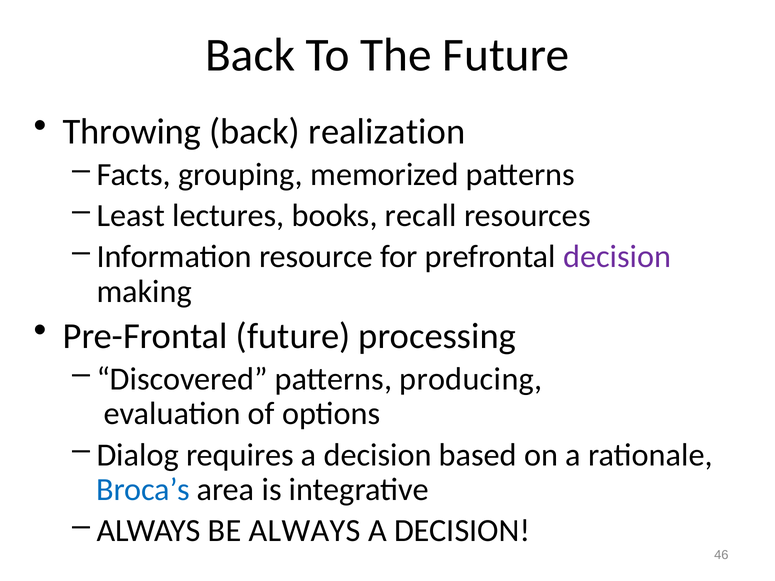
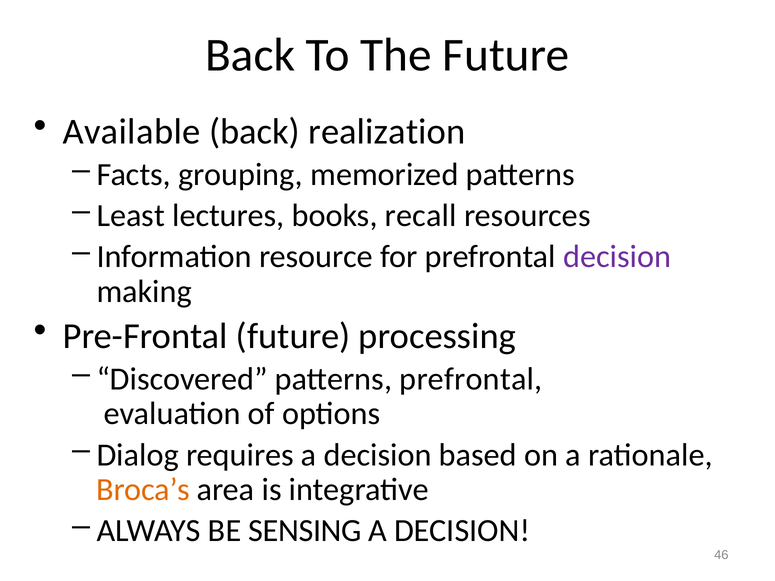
Throwing: Throwing -> Available
patterns producing: producing -> prefrontal
Broca’s colour: blue -> orange
BE ALWAYS: ALWAYS -> SENSING
